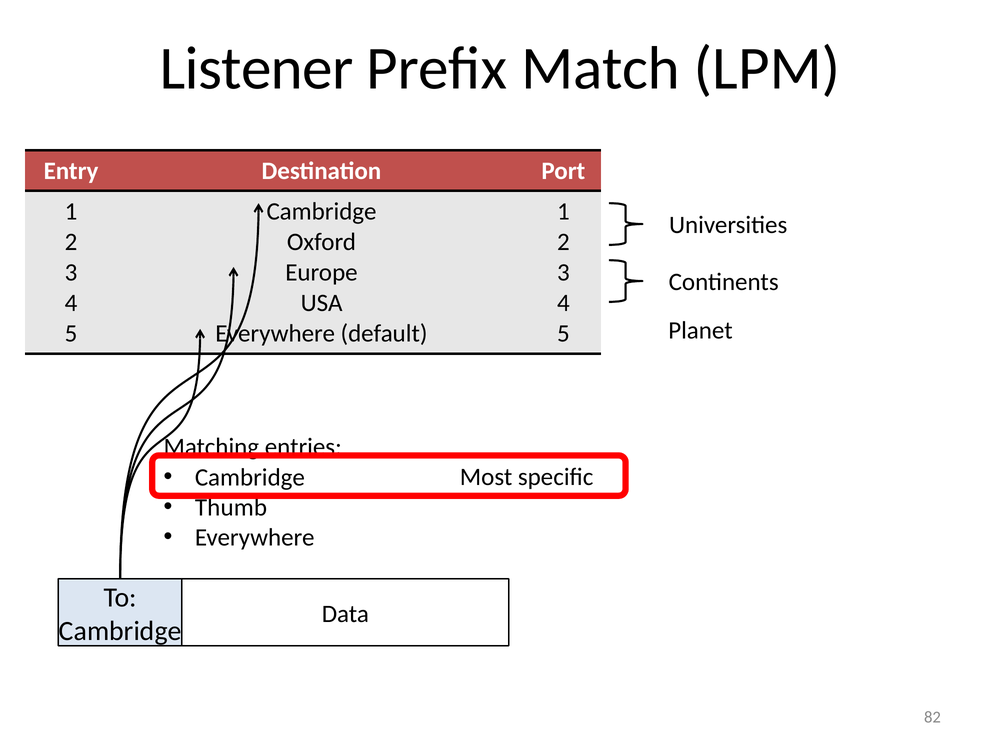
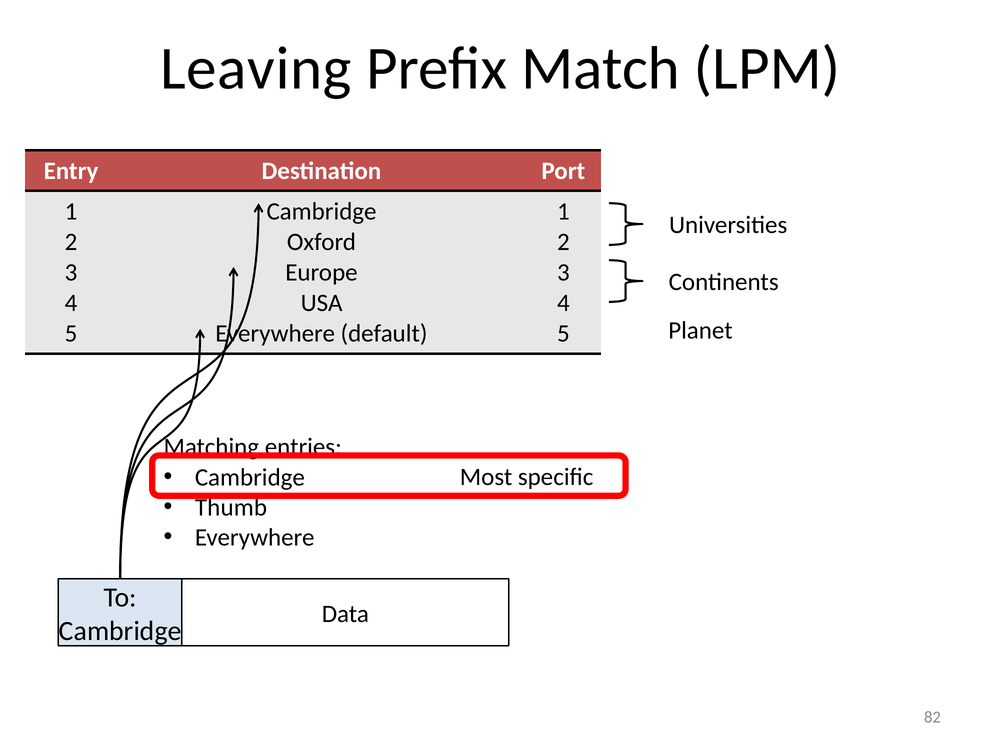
Listener: Listener -> Leaving
